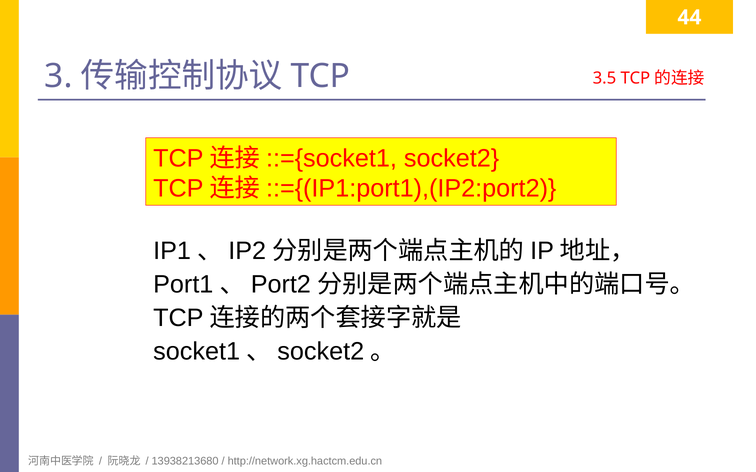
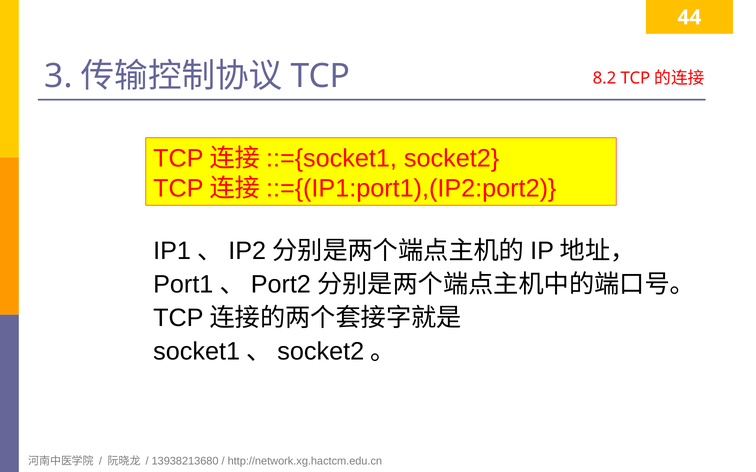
3.5: 3.5 -> 8.2
